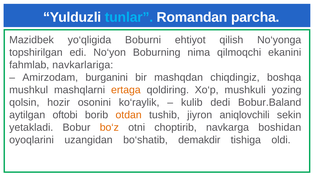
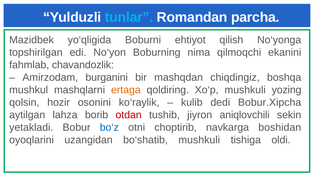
navkarlariga: navkarlariga -> chavandozlik
Bobur.Baland: Bobur.Baland -> Bobur.Xipcha
oftobi: oftobi -> lahza
otdan colour: orange -> red
bo‘z colour: orange -> blue
bo‘shatib demakdir: demakdir -> mushkuli
